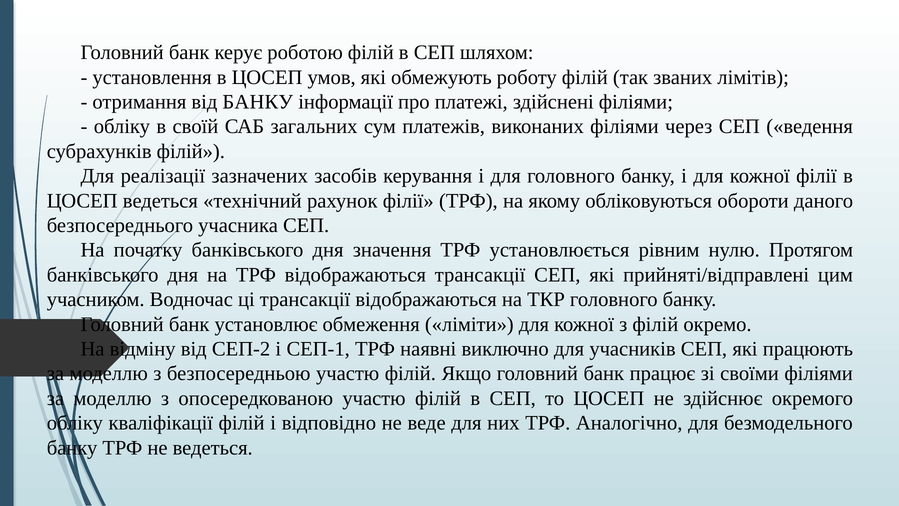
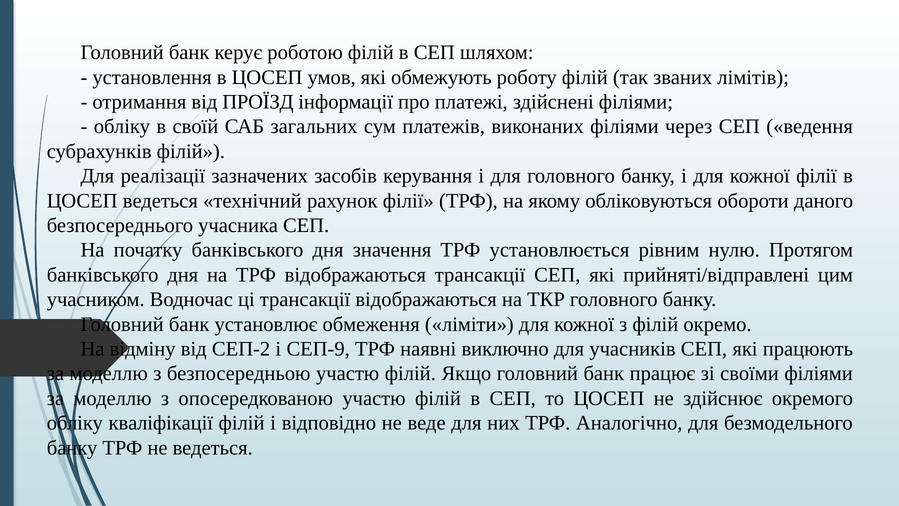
від БАНКУ: БАНКУ -> ПРОЇЗД
СЕП-1: СЕП-1 -> СЕП-9
